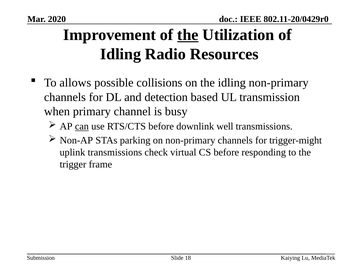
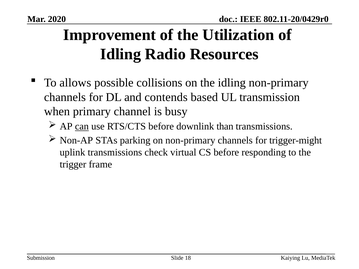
the at (188, 35) underline: present -> none
detection: detection -> contends
well: well -> than
